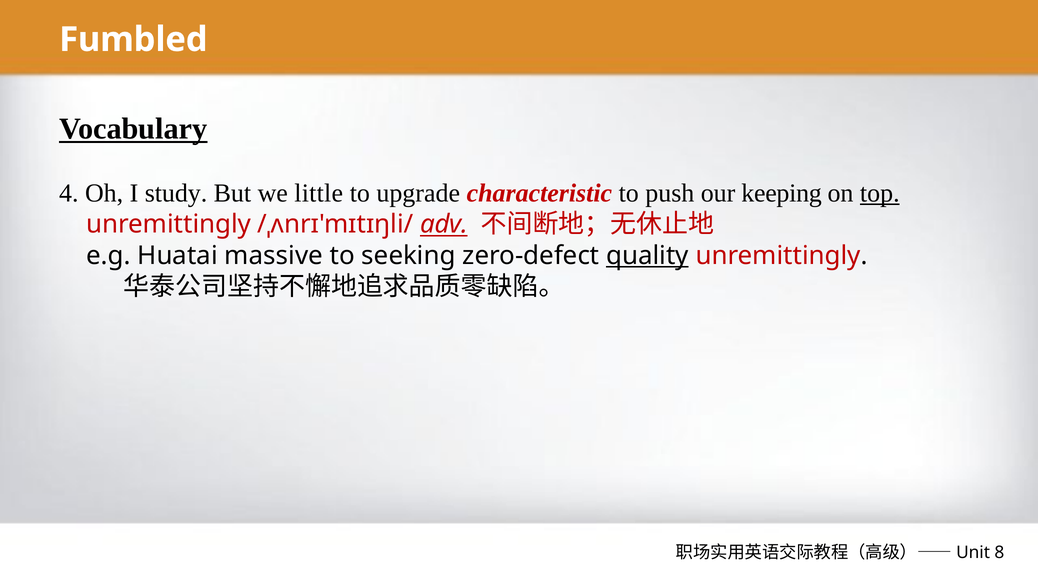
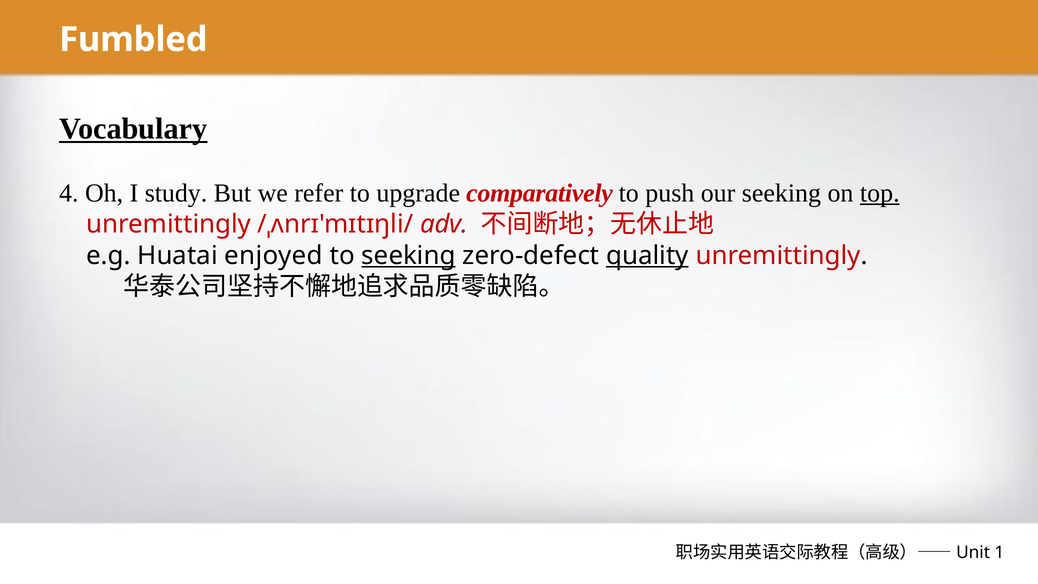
little: little -> refer
characteristic: characteristic -> comparatively
our keeping: keeping -> seeking
adv underline: present -> none
massive: massive -> enjoyed
seeking at (409, 255) underline: none -> present
8: 8 -> 1
